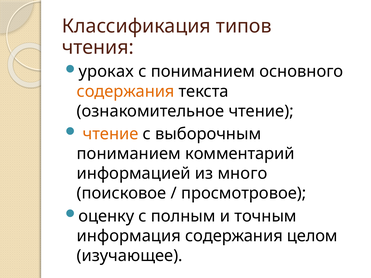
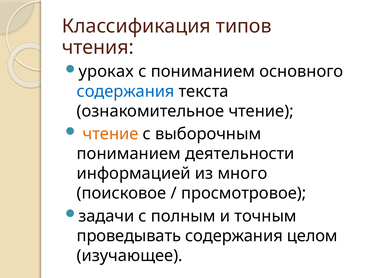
содержания at (126, 91) colour: orange -> blue
комментарий: комментарий -> деятельности
оценку: оценку -> задачи
информация: информация -> проведывать
